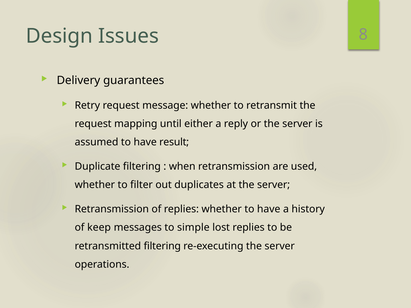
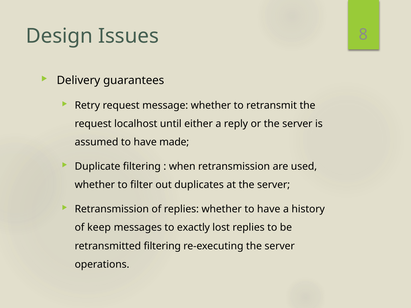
mapping: mapping -> localhost
result: result -> made
simple: simple -> exactly
